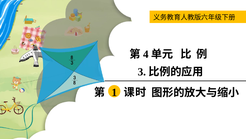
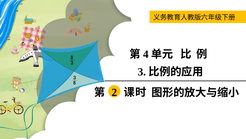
1: 1 -> 2
